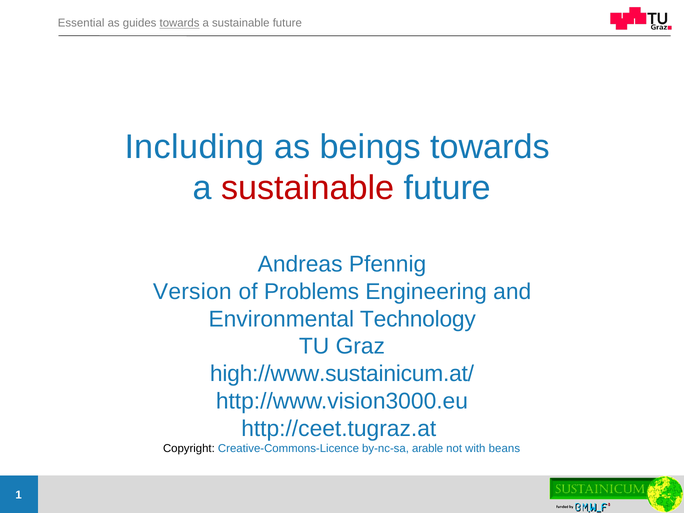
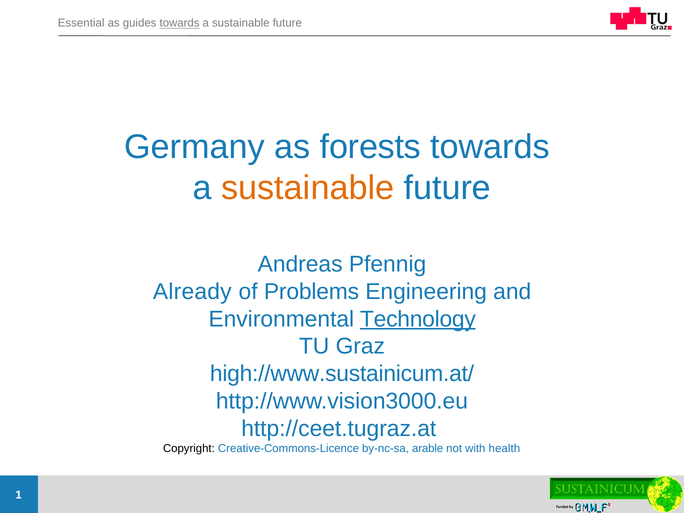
Including: Including -> Germany
beings: beings -> forests
sustainable at (308, 188) colour: red -> orange
Version: Version -> Already
Technology underline: none -> present
beans: beans -> health
